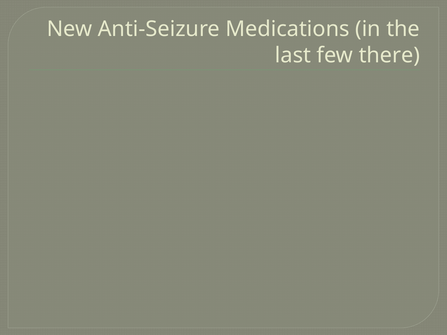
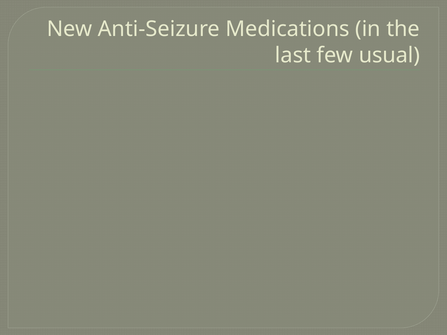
there: there -> usual
